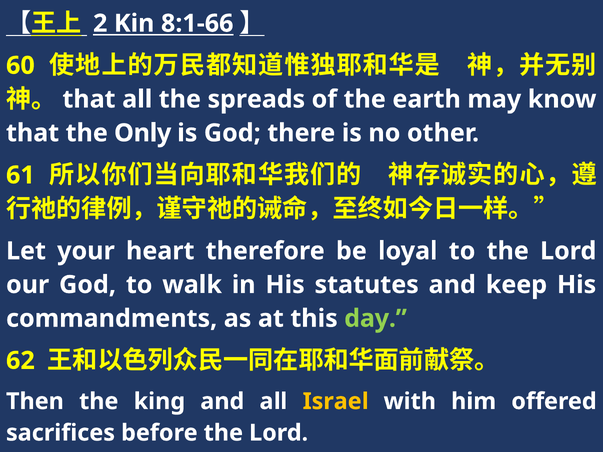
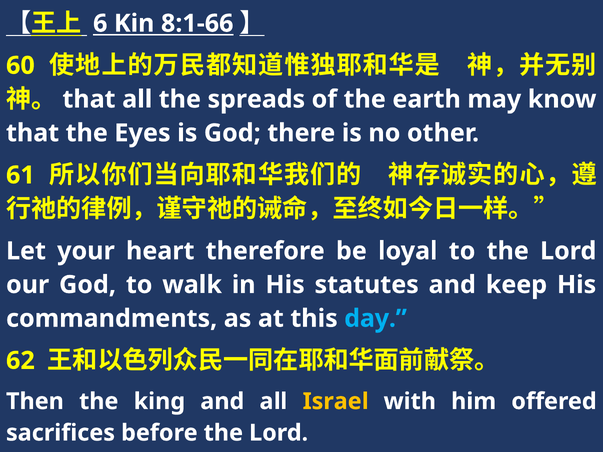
2: 2 -> 6
Only: Only -> Eyes
day colour: light green -> light blue
